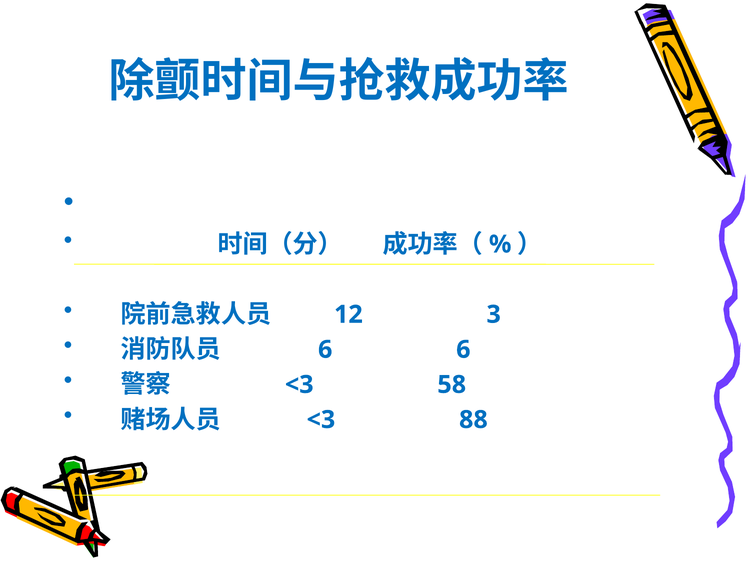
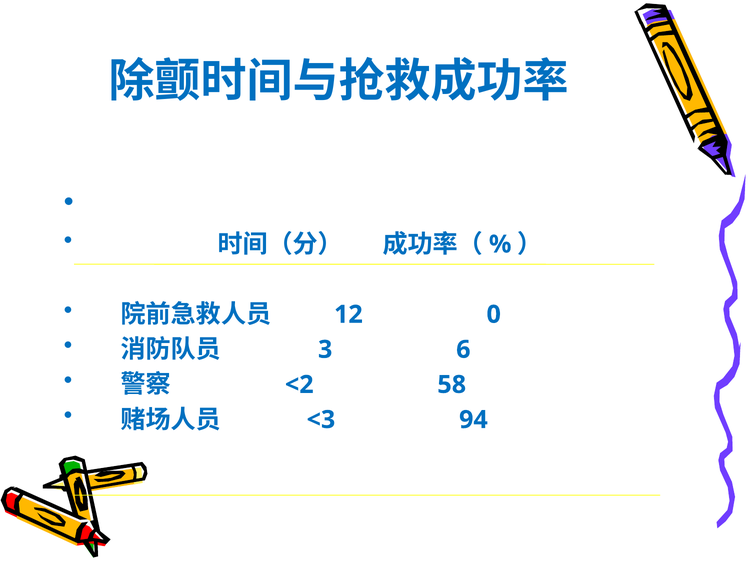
3: 3 -> 0
6 at (325, 350): 6 -> 3
<3 at (299, 385): <3 -> <2
88: 88 -> 94
